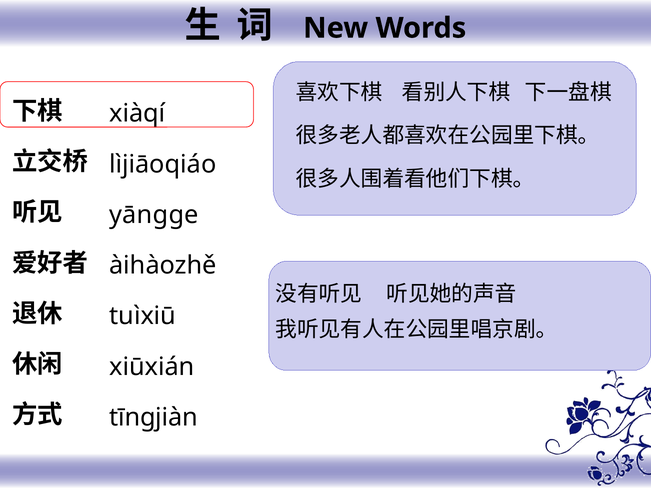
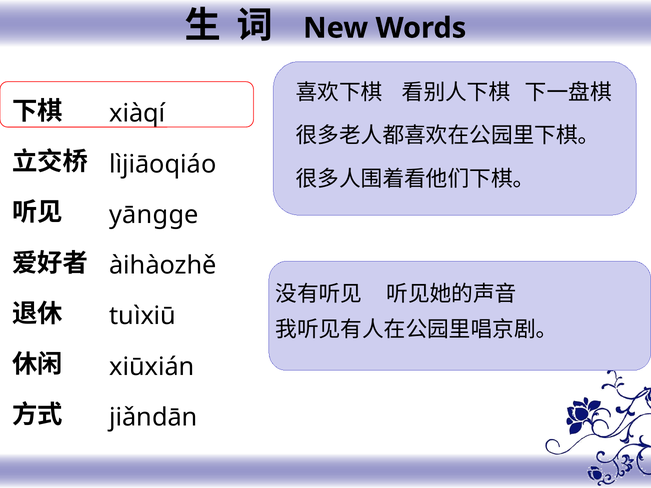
tīngjiàn: tīngjiàn -> jiǎndān
